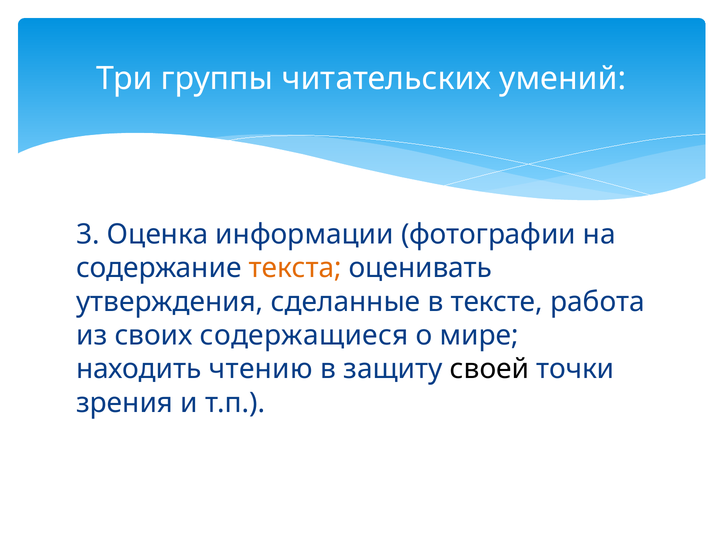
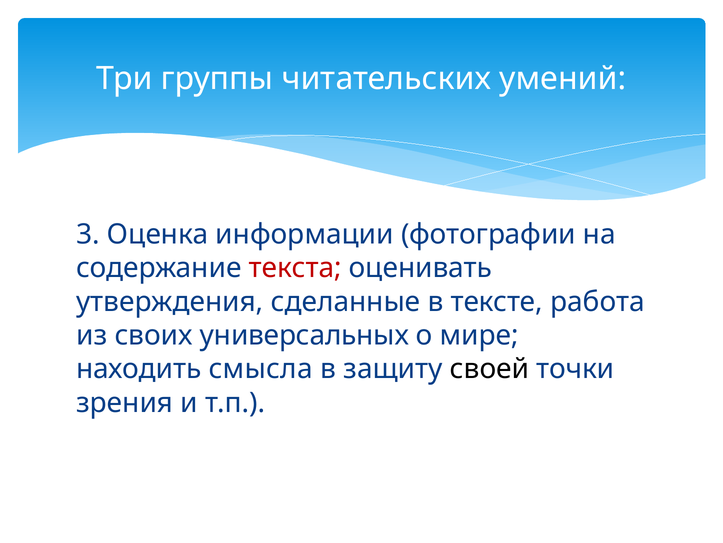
текста colour: orange -> red
содержащиеся: содержащиеся -> универсальных
чтению: чтению -> смысла
